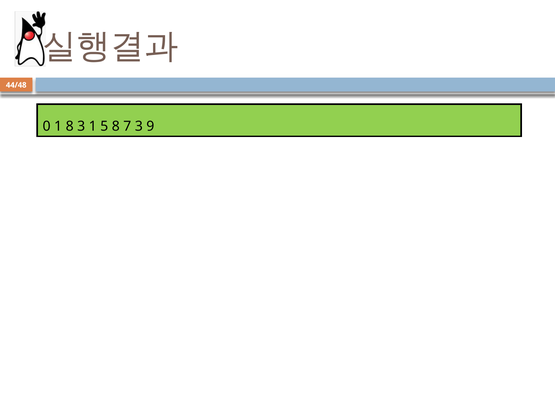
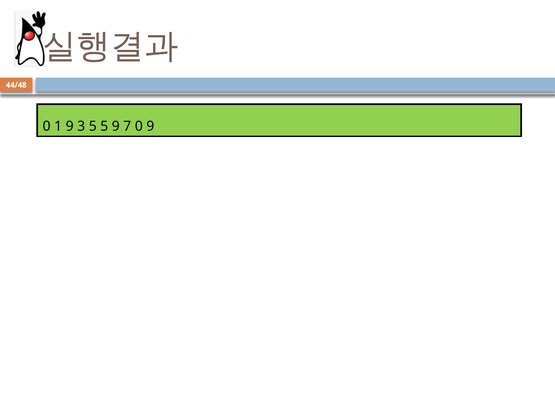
1 8: 8 -> 9
3 1: 1 -> 5
5 8: 8 -> 9
7 3: 3 -> 0
